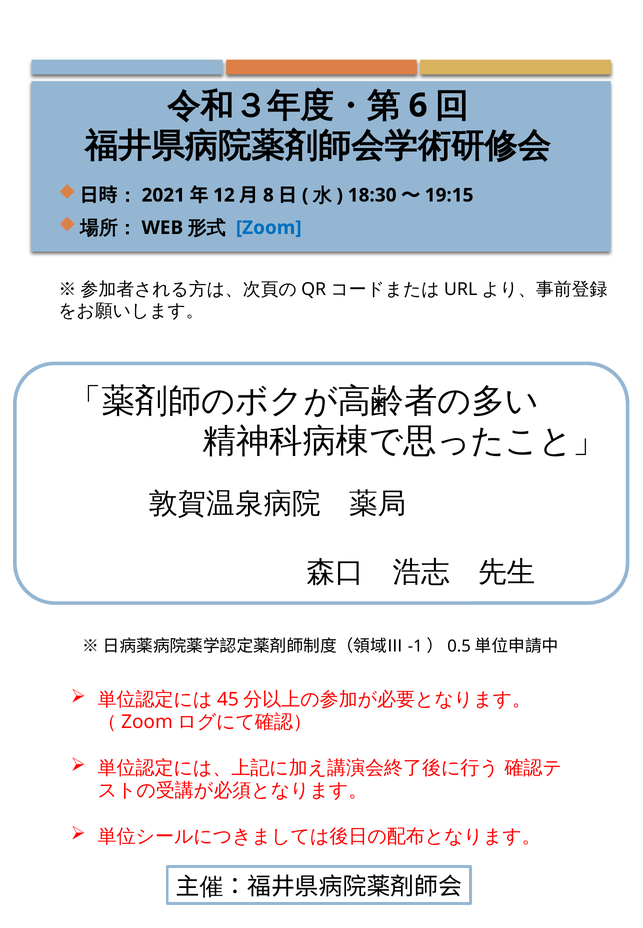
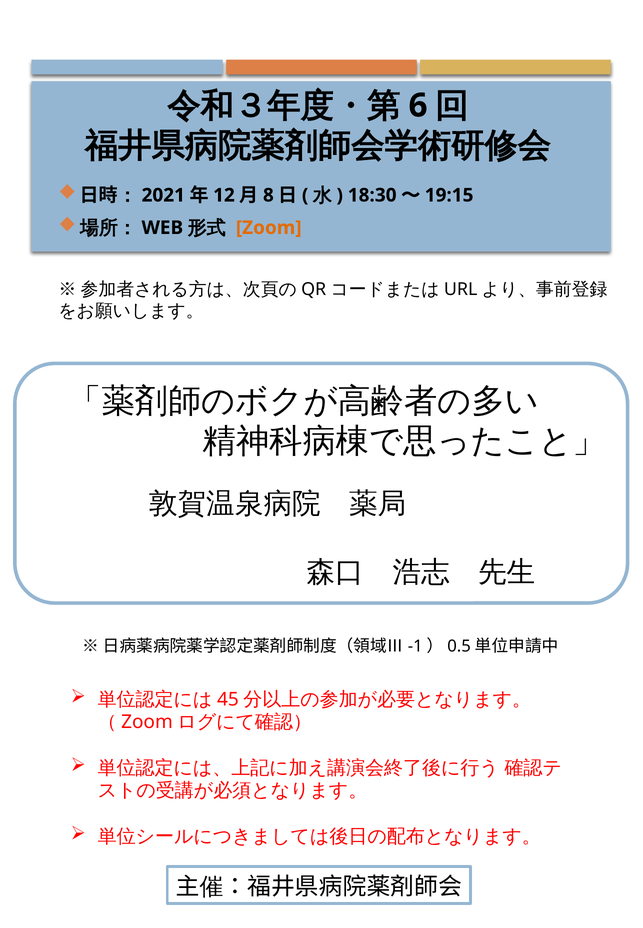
Zoom colour: blue -> orange
